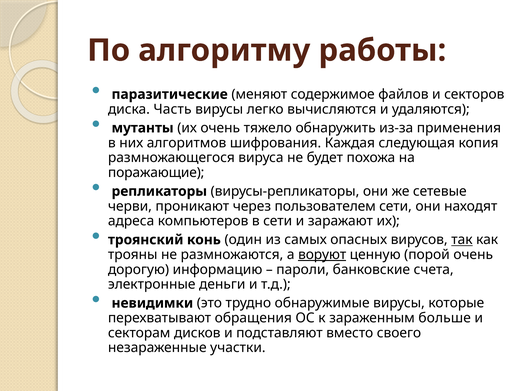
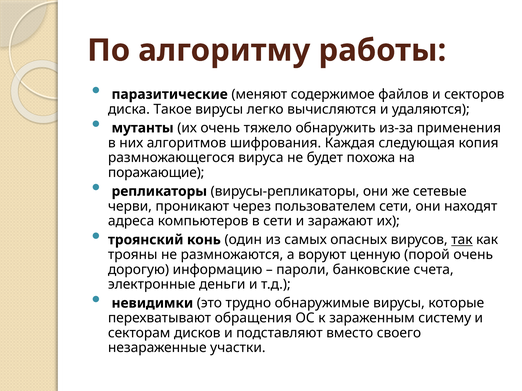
Часть: Часть -> Такое
воруют underline: present -> none
больше: больше -> систему
